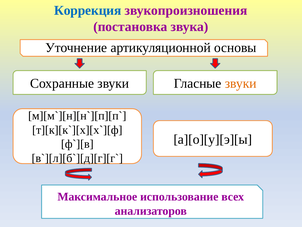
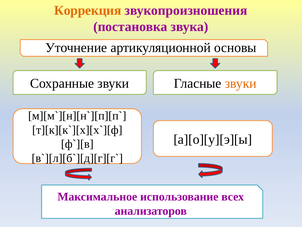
Коррекция colour: blue -> orange
